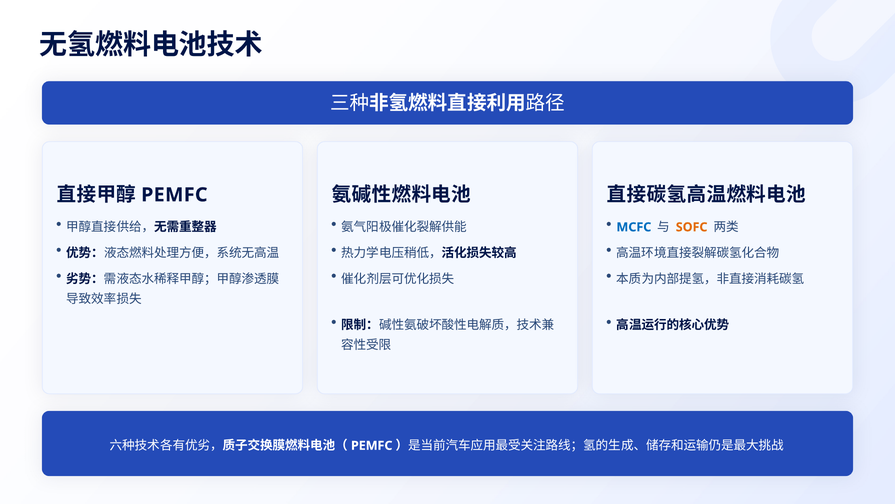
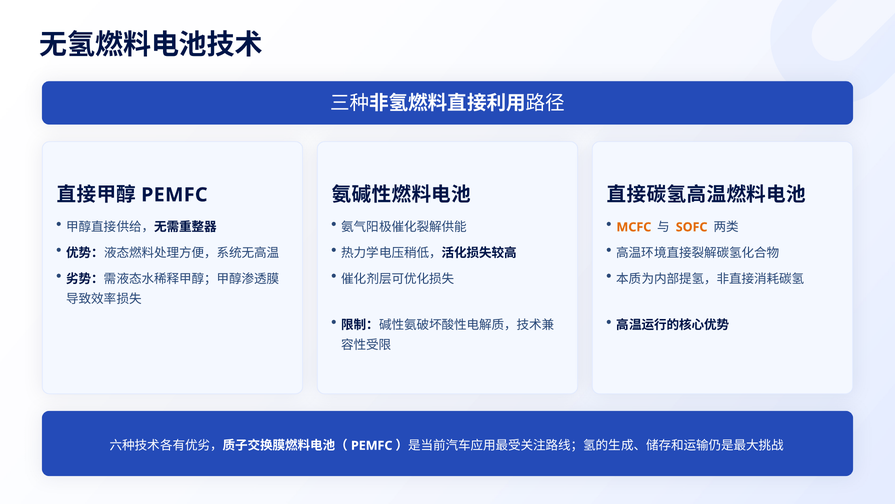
MCFC colour: blue -> orange
